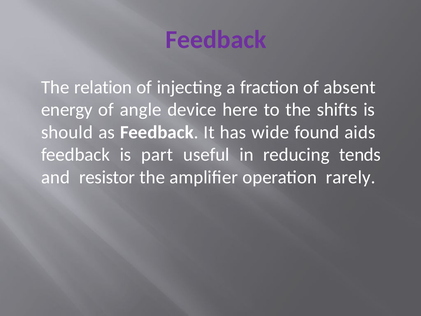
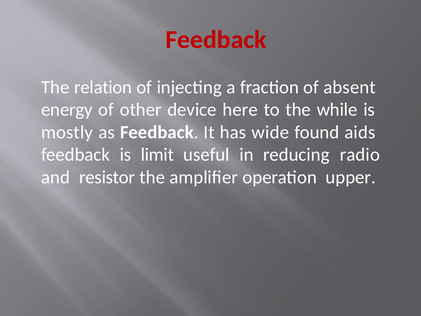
Feedback at (216, 40) colour: purple -> red
angle: angle -> other
shifts: shifts -> while
should: should -> mostly
part: part -> limit
tends: tends -> radio
rarely: rarely -> upper
